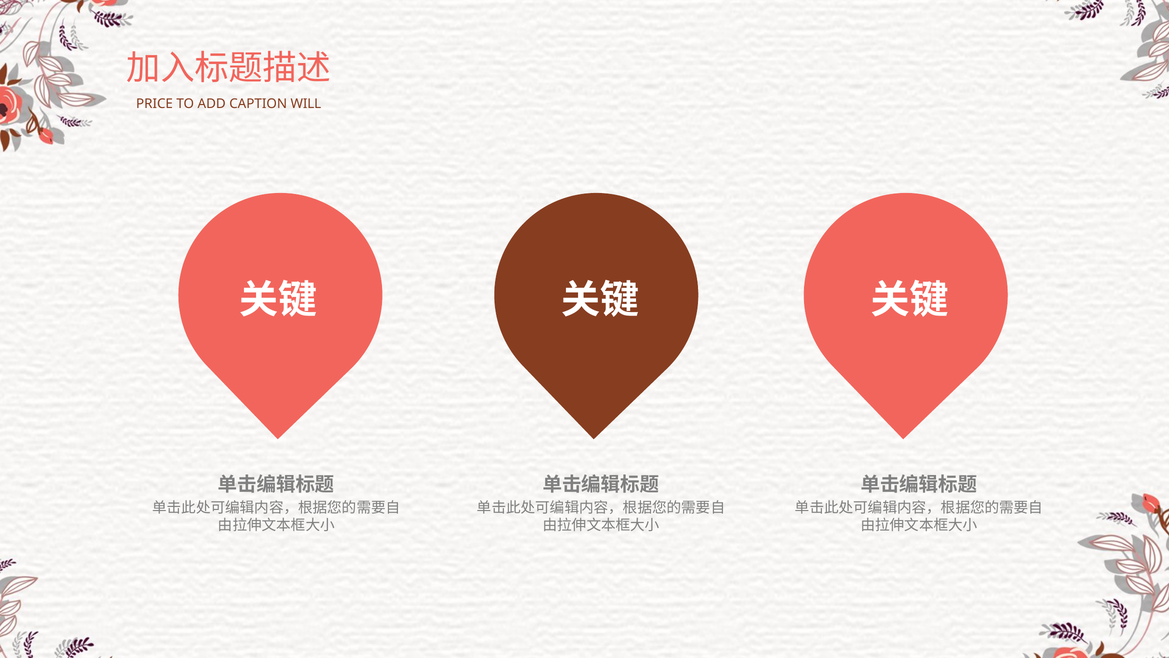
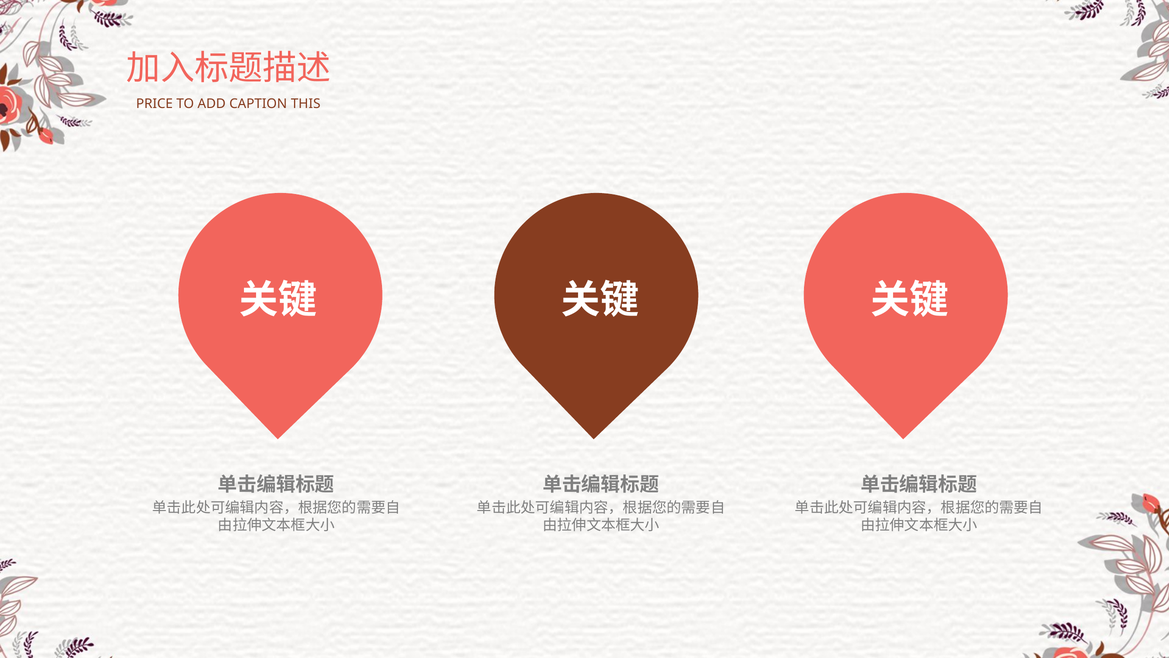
WILL: WILL -> THIS
